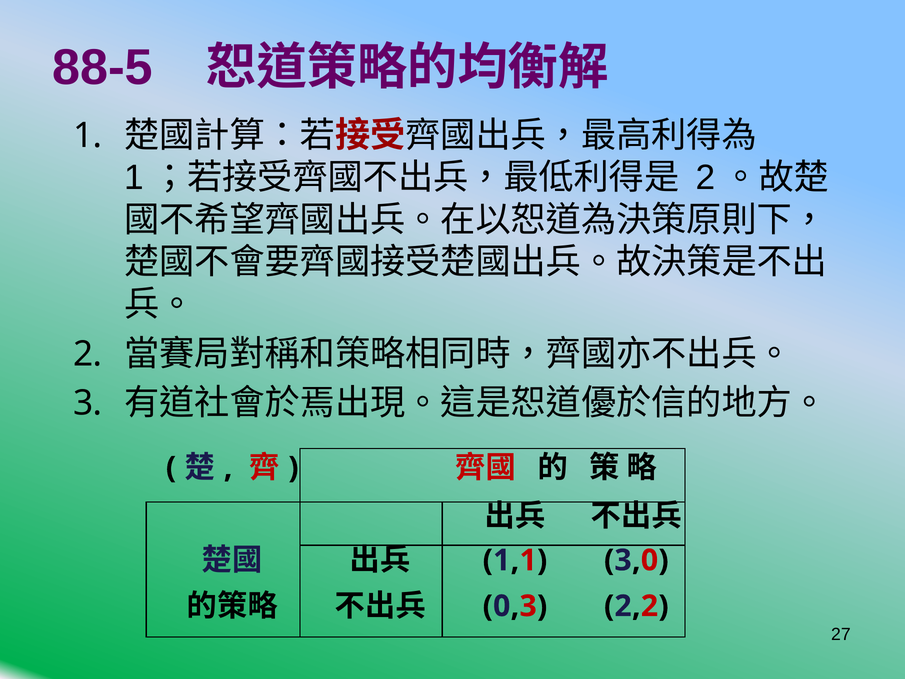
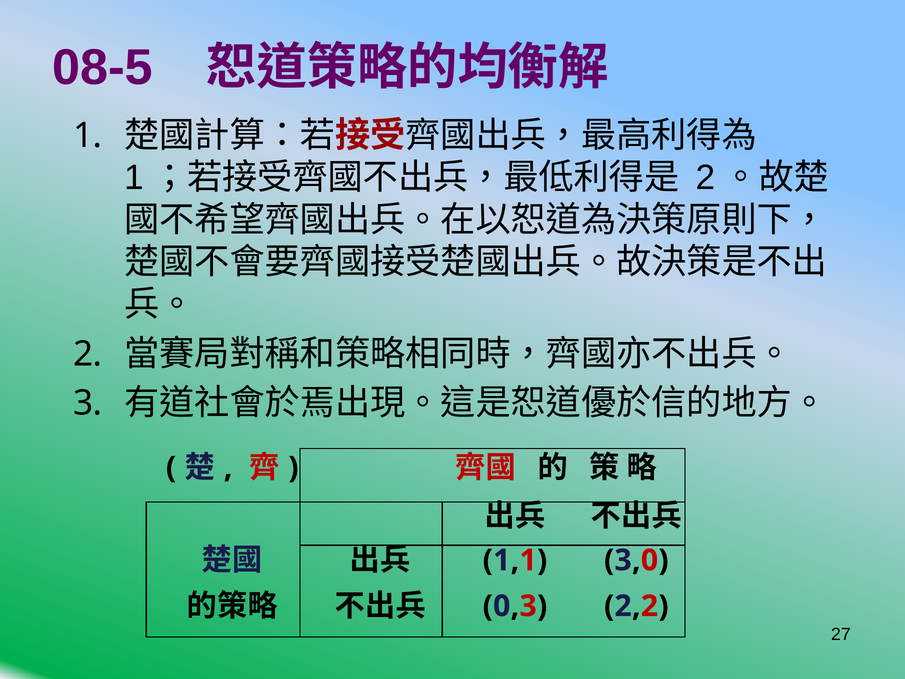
88-5: 88-5 -> 08-5
